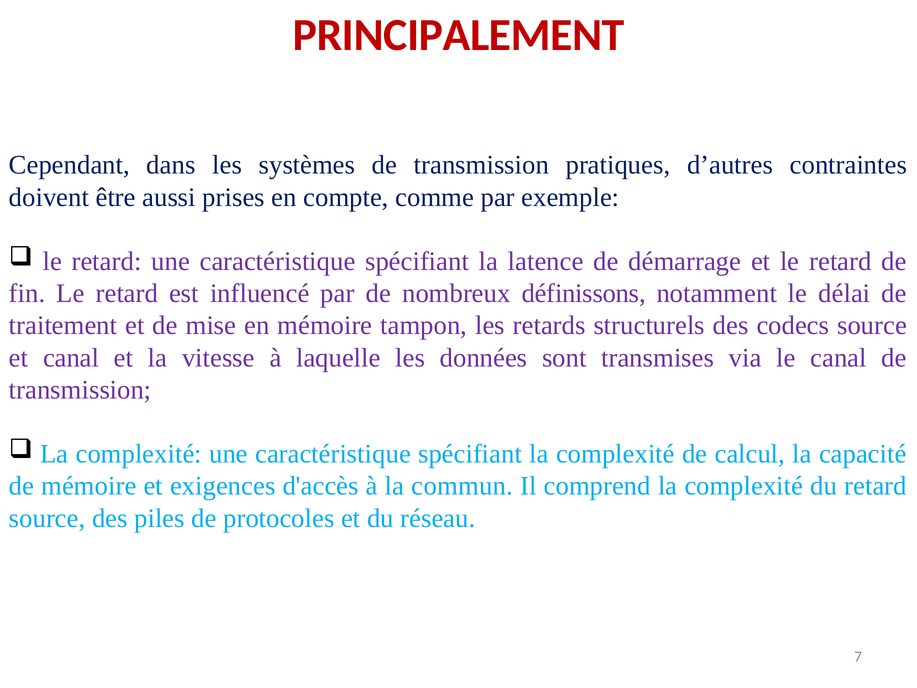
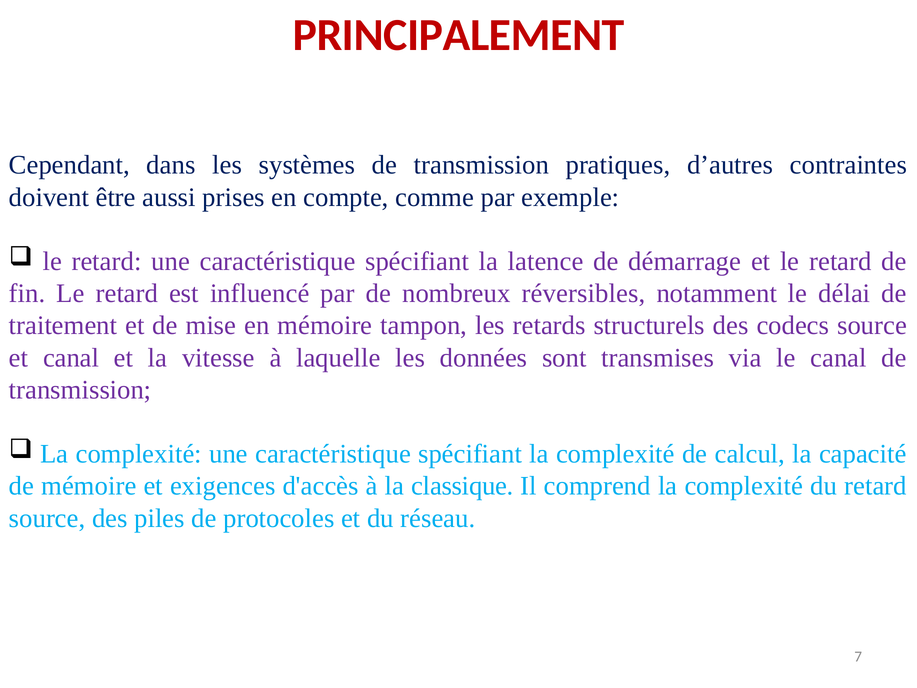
définissons: définissons -> réversibles
commun: commun -> classique
